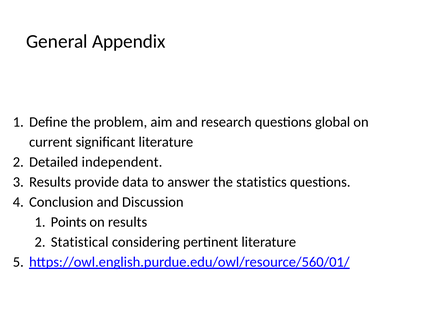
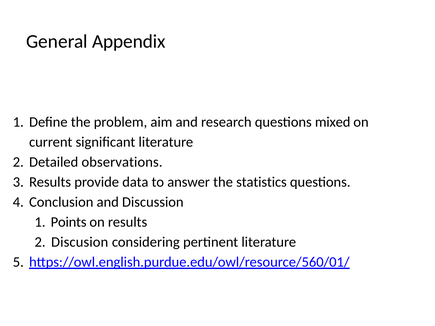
global: global -> mixed
independent: independent -> observations
Statistical: Statistical -> Discusion
